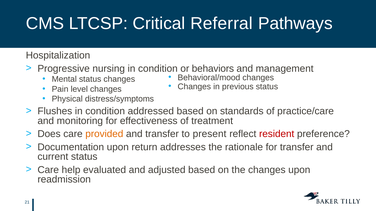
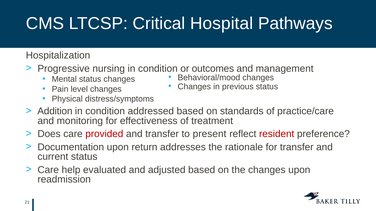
Referral: Referral -> Hospital
behaviors: behaviors -> outcomes
Flushes: Flushes -> Addition
provided colour: orange -> red
